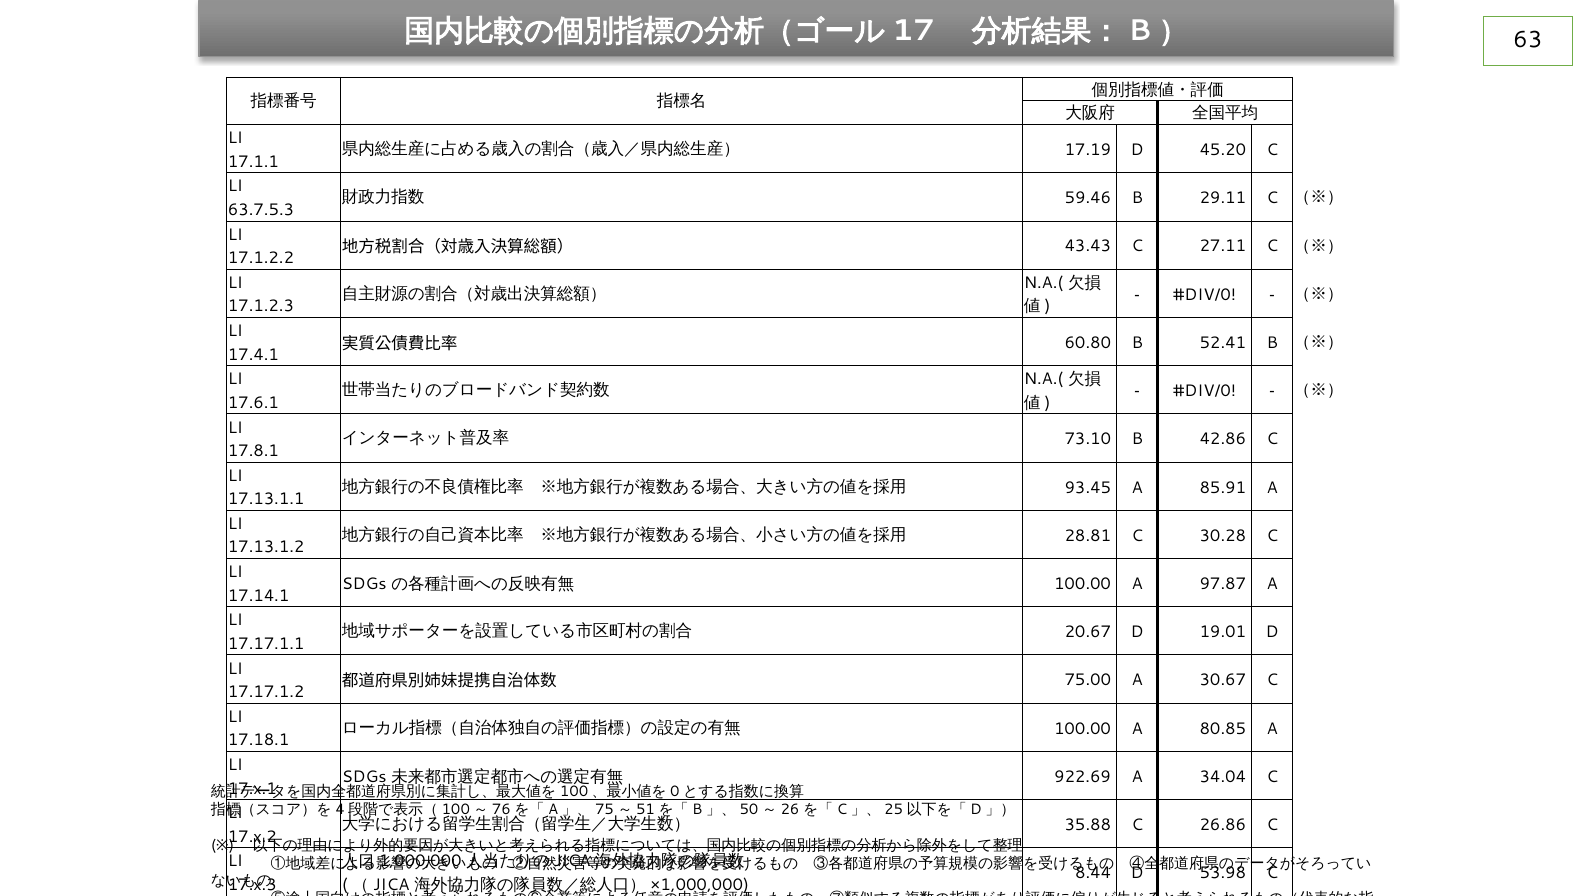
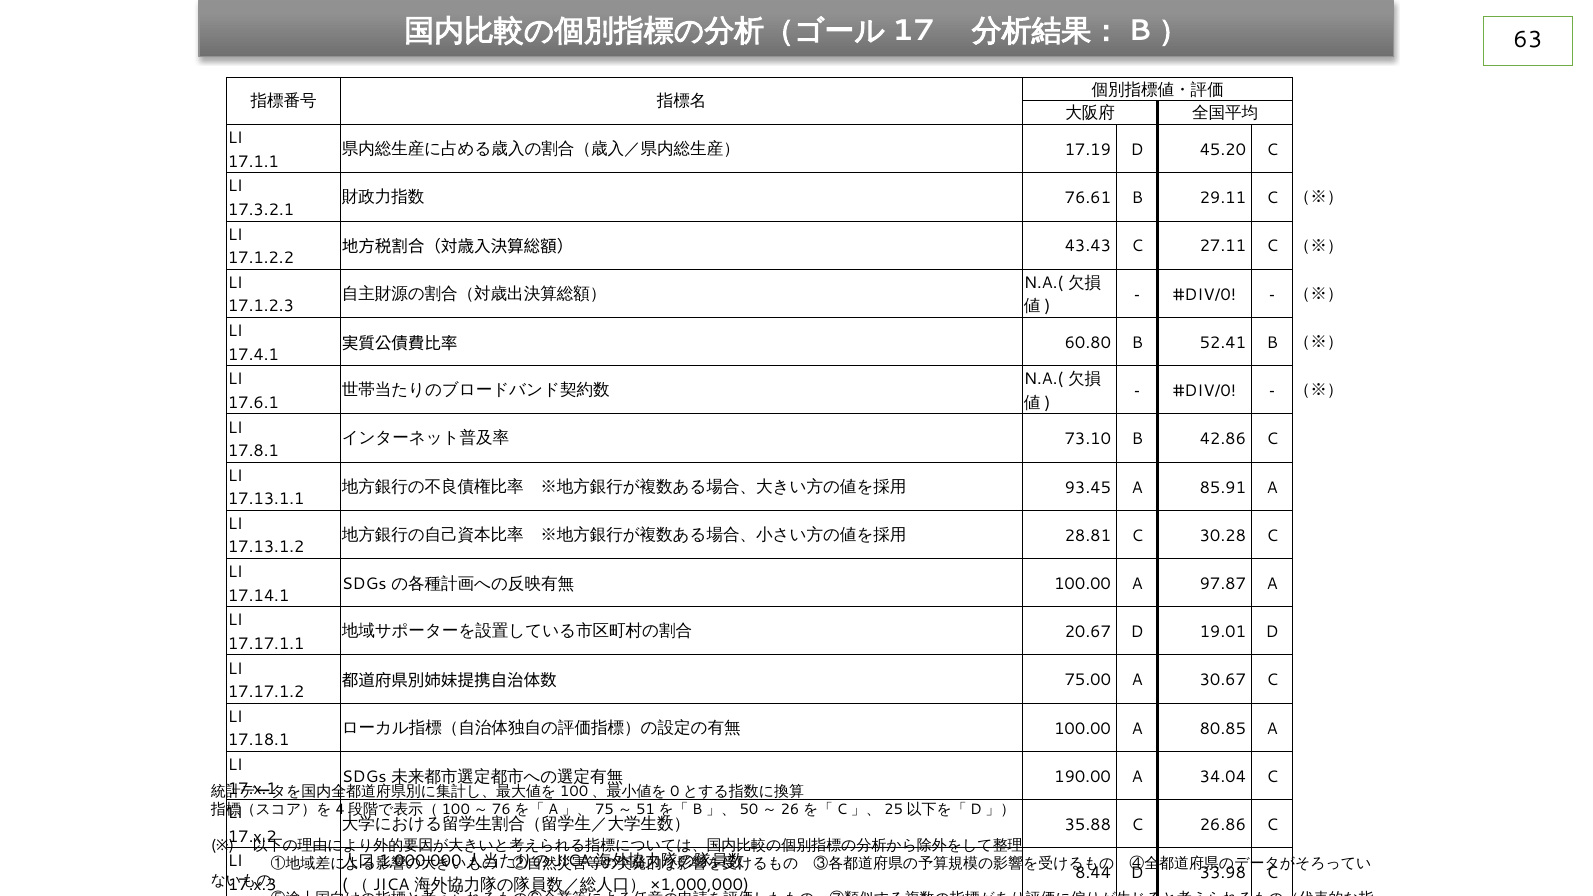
59.46: 59.46 -> 76.61
63.7.5.3: 63.7.5.3 -> 17.3.2.1
922.69: 922.69 -> 190.00
53.98: 53.98 -> 33.98
